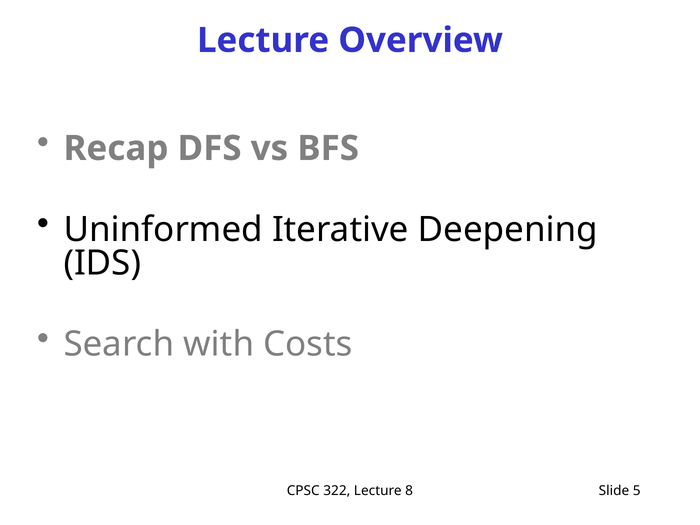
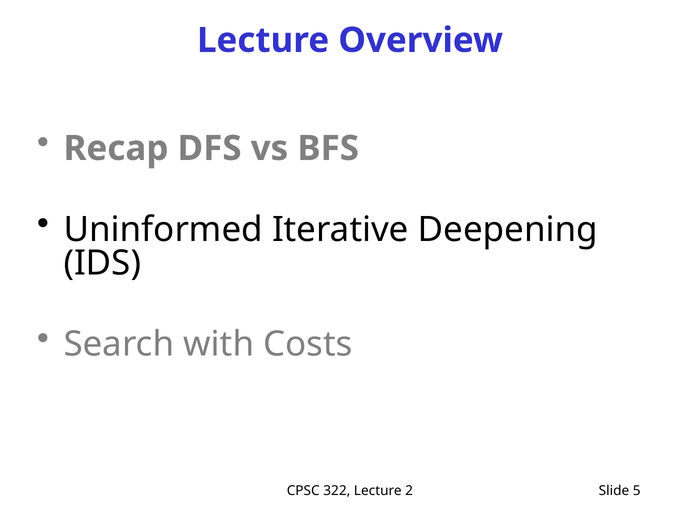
8: 8 -> 2
